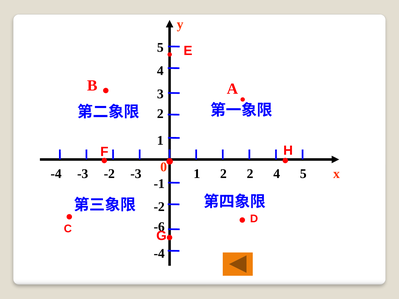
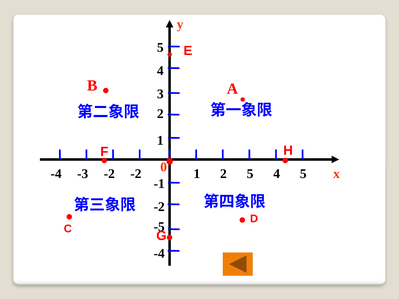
-3 at (136, 174): -3 -> -2
1 2 2: 2 -> 5
-6: -6 -> -5
